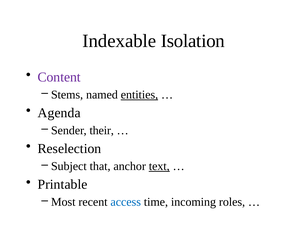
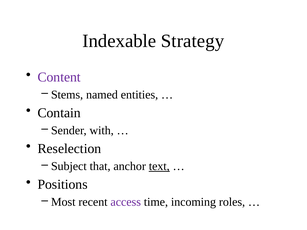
Isolation: Isolation -> Strategy
entities underline: present -> none
Agenda: Agenda -> Contain
their: their -> with
Printable: Printable -> Positions
access colour: blue -> purple
